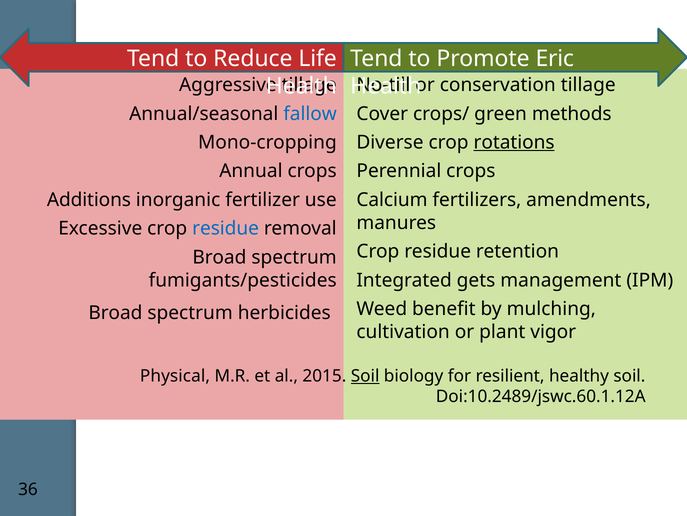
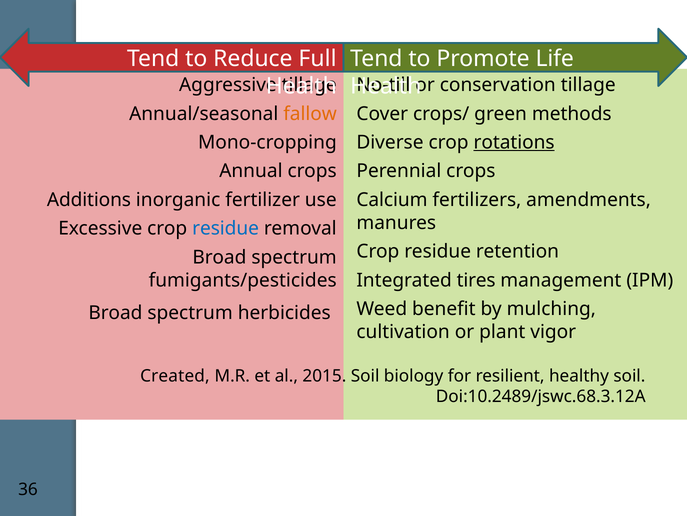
Life: Life -> Full
Eric: Eric -> Life
fallow colour: blue -> orange
gets: gets -> tires
Physical: Physical -> Created
Soil at (365, 376) underline: present -> none
Doi:10.2489/jswc.60.1.12A: Doi:10.2489/jswc.60.1.12A -> Doi:10.2489/jswc.68.3.12A
